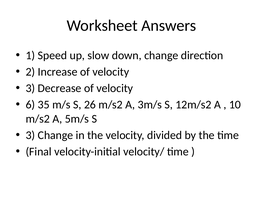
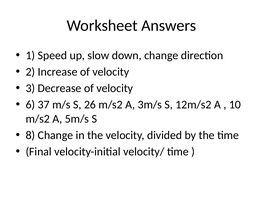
35: 35 -> 37
3 at (30, 135): 3 -> 8
